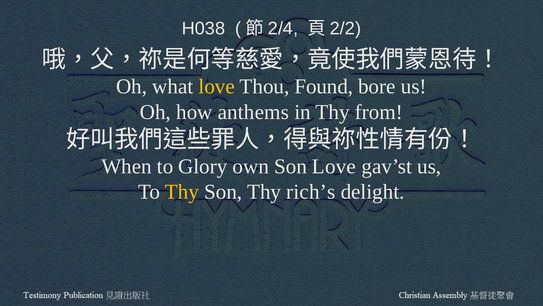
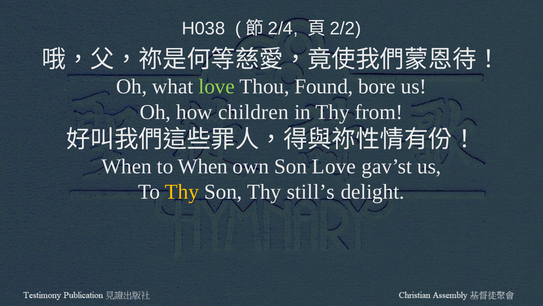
love at (217, 86) colour: yellow -> light green
anthems: anthems -> children
to Glory: Glory -> When
rich’s: rich’s -> still’s
